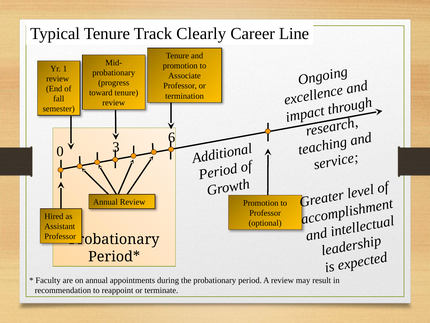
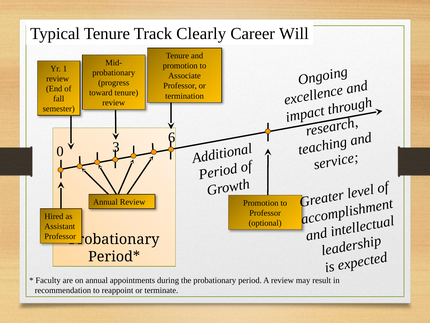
Line: Line -> Will
